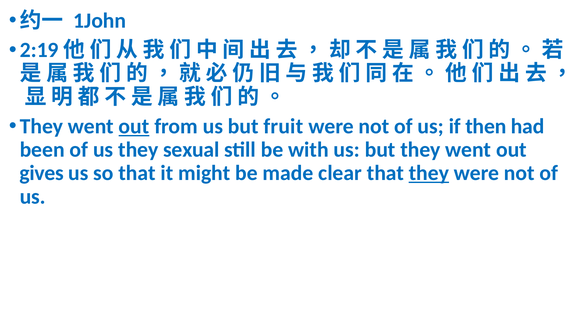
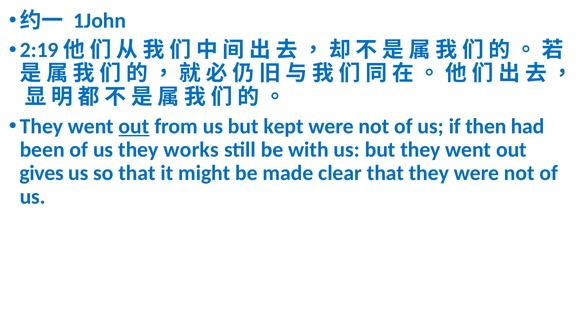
fruit: fruit -> kept
sexual: sexual -> works
they at (429, 173) underline: present -> none
